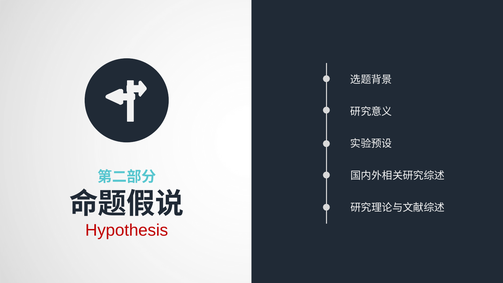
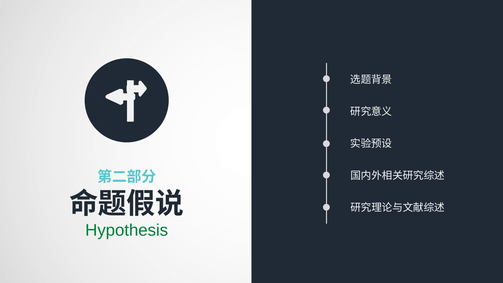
Hypothesis colour: red -> green
